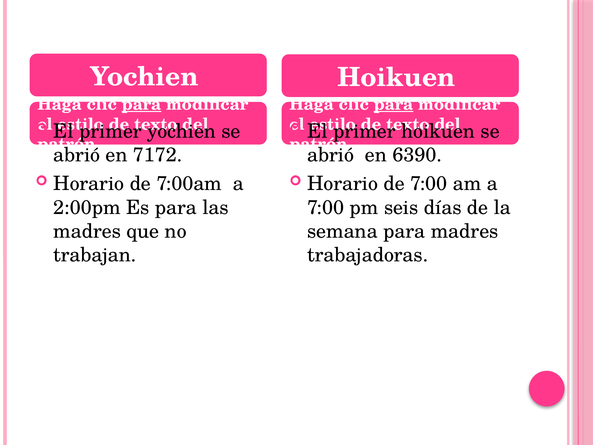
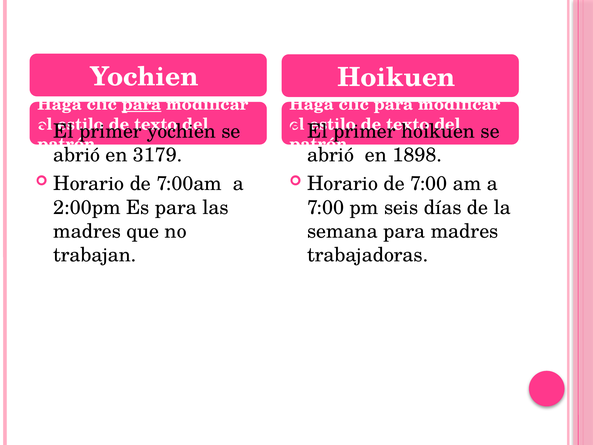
para at (394, 104) underline: present -> none
7172: 7172 -> 3179
6390: 6390 -> 1898
